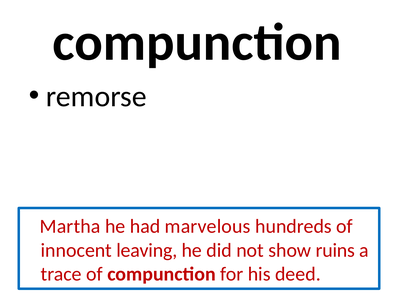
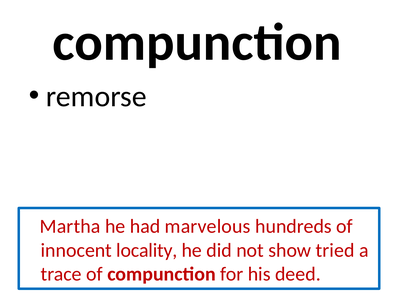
leaving: leaving -> locality
ruins: ruins -> tried
